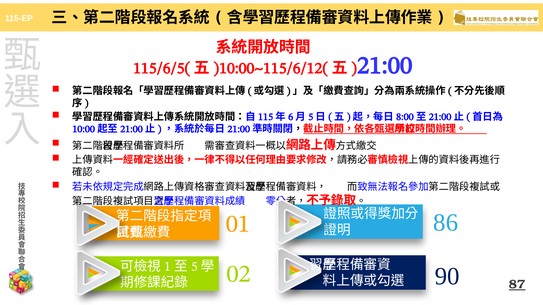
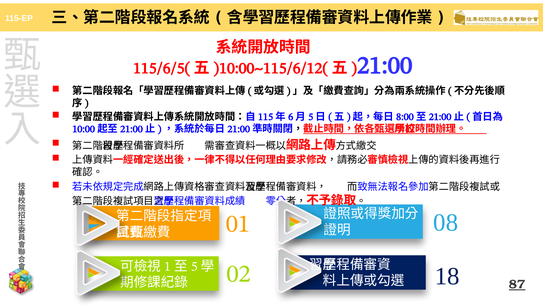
86: 86 -> 08
90: 90 -> 18
